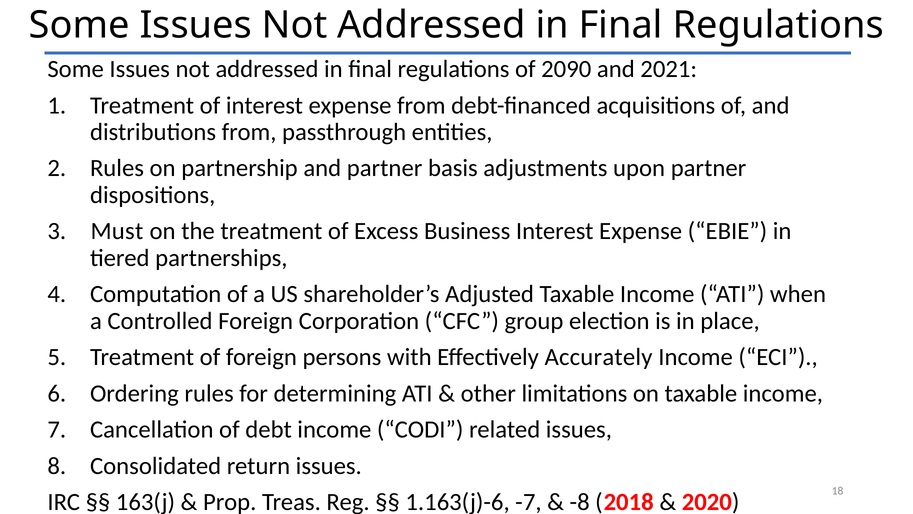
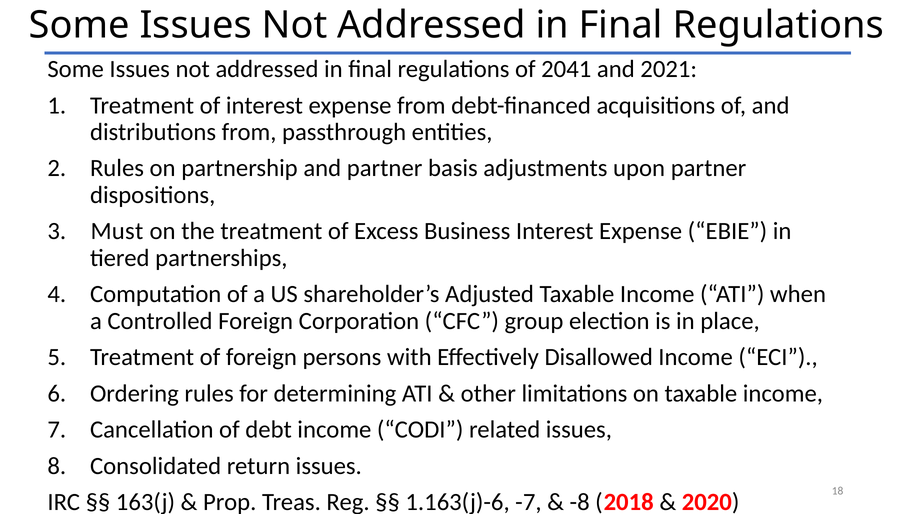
2090: 2090 -> 2041
Accurately: Accurately -> Disallowed
